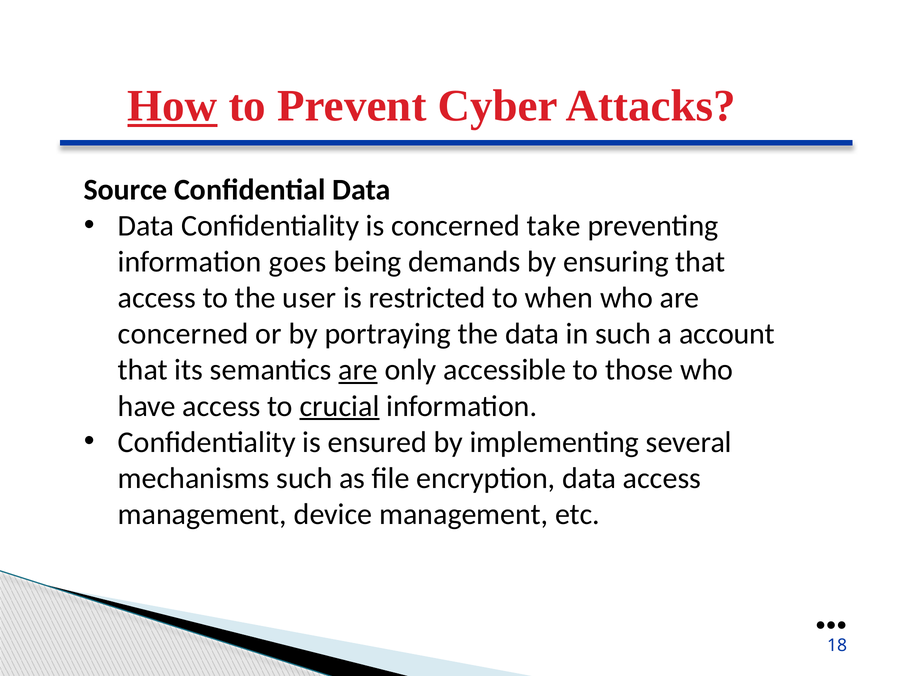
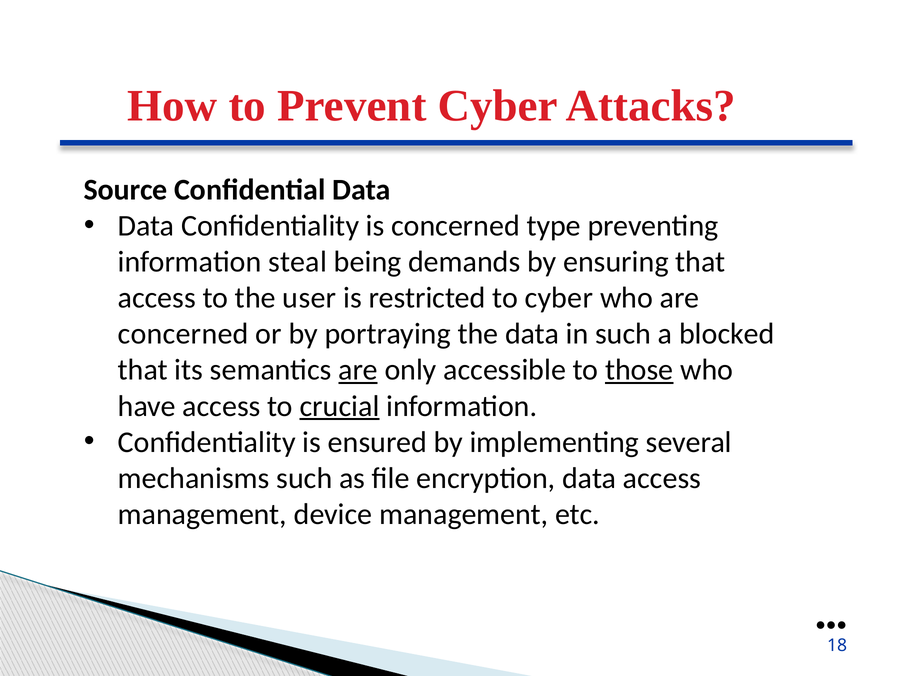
How underline: present -> none
take: take -> type
goes: goes -> steal
to when: when -> cyber
account: account -> blocked
those underline: none -> present
